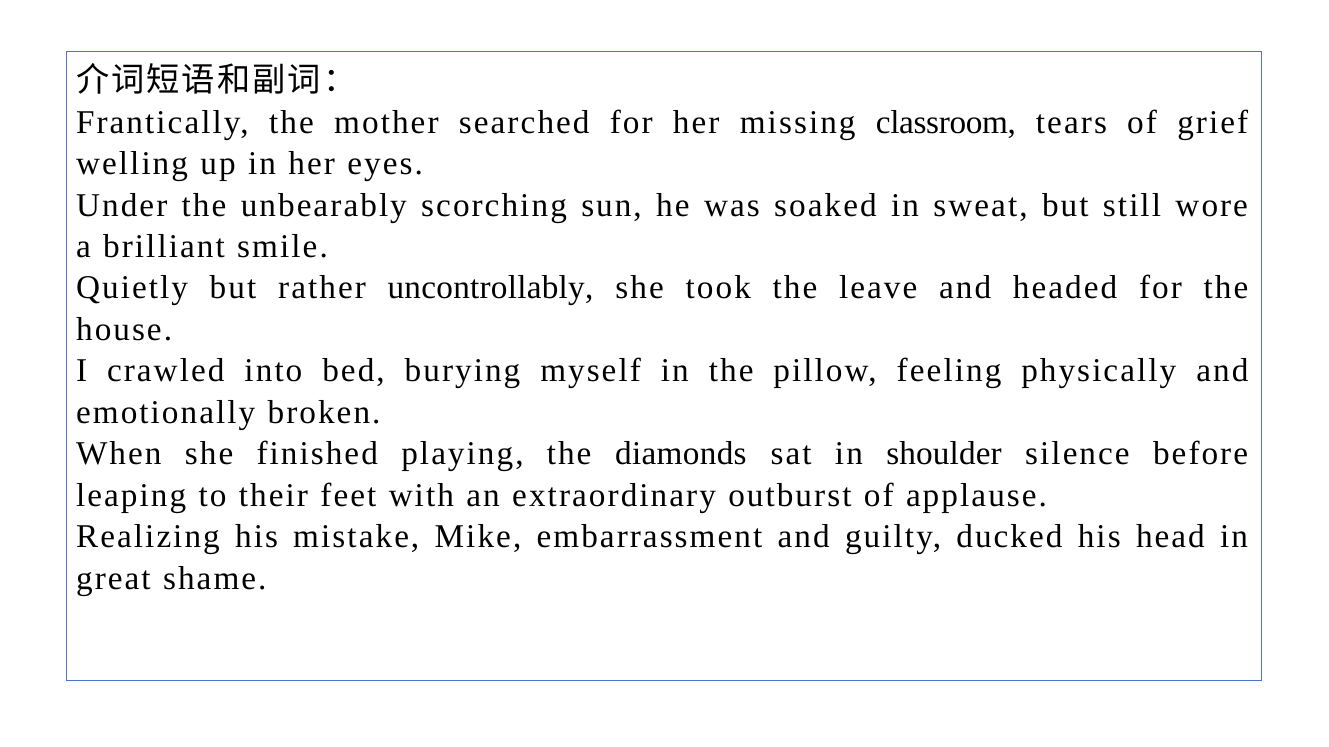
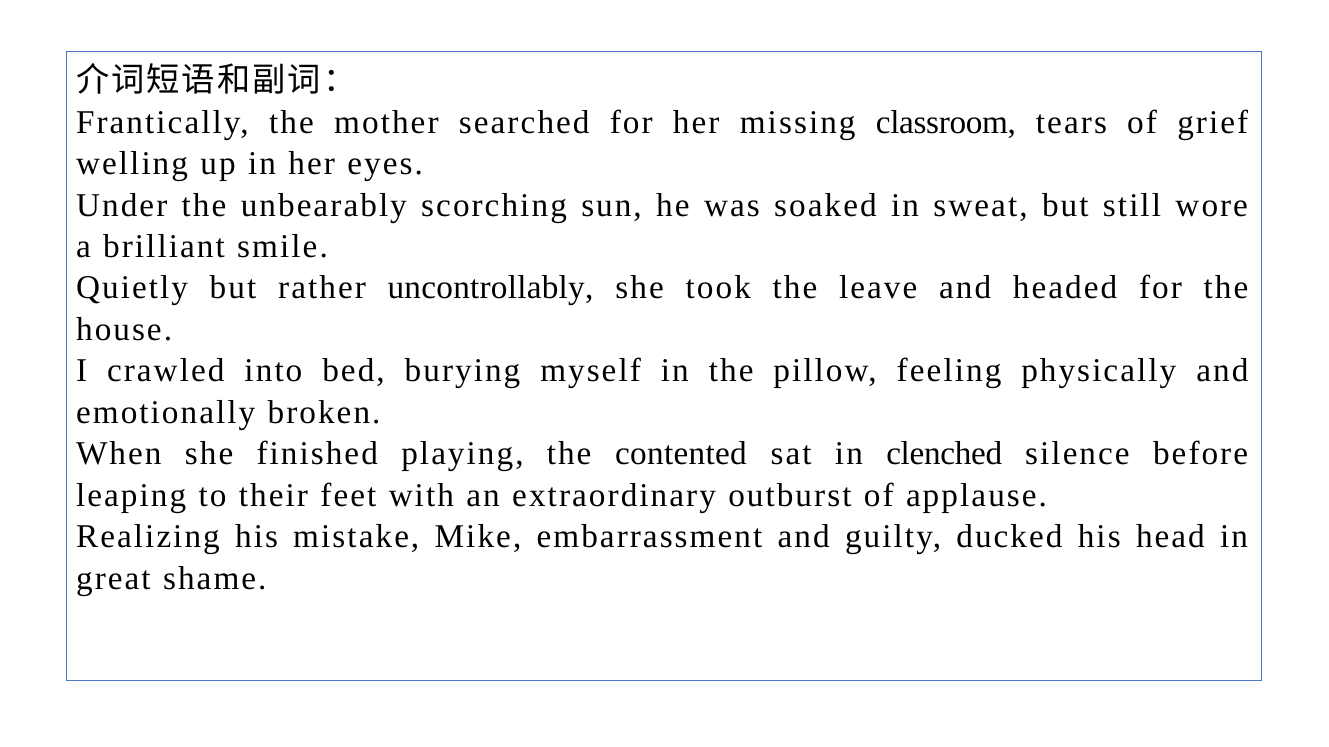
diamonds: diamonds -> contented
shoulder: shoulder -> clenched
